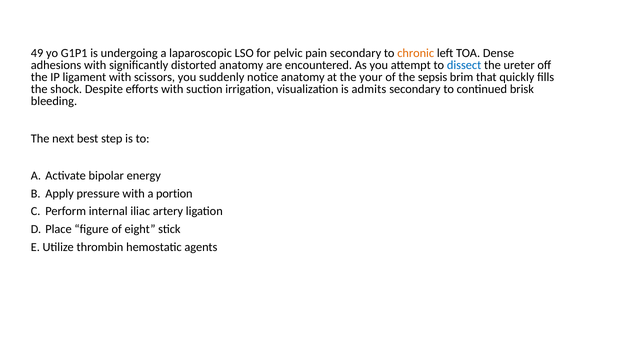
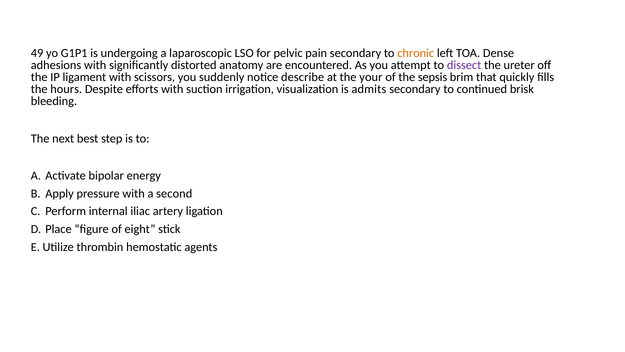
dissect colour: blue -> purple
notice anatomy: anatomy -> describe
shock: shock -> hours
portion: portion -> second
